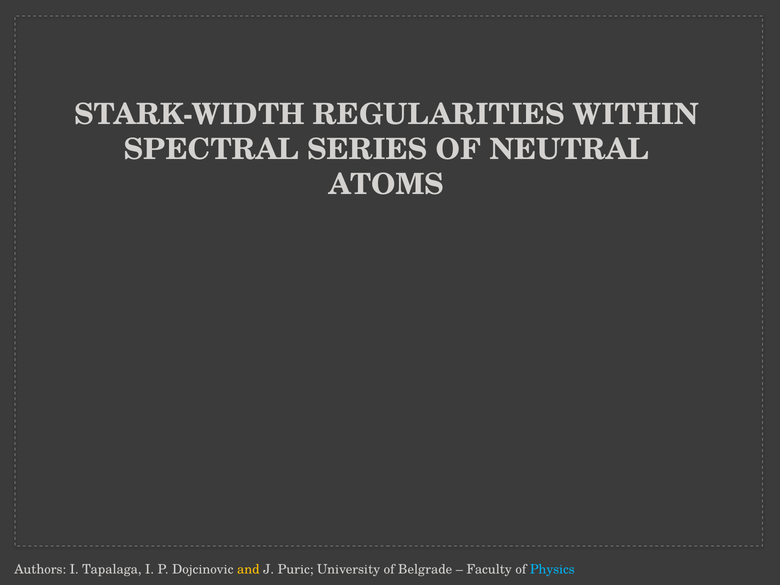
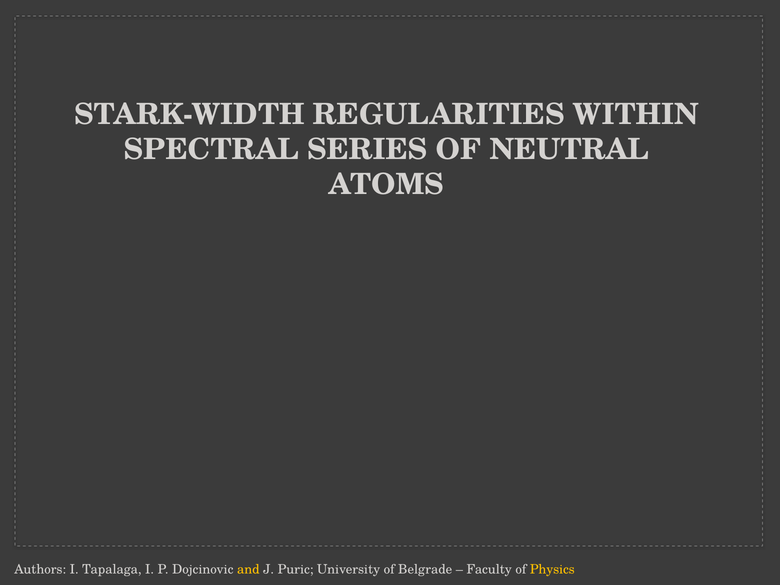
Physics colour: light blue -> yellow
